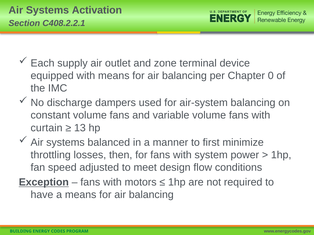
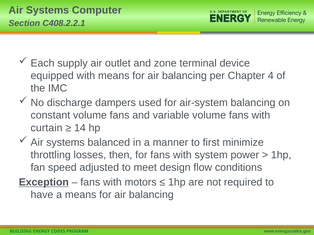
Activation: Activation -> Computer
0: 0 -> 4
13: 13 -> 14
